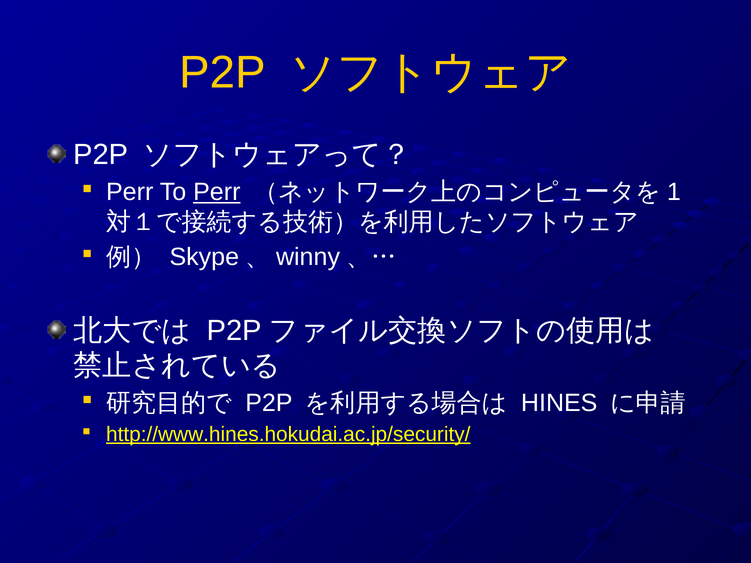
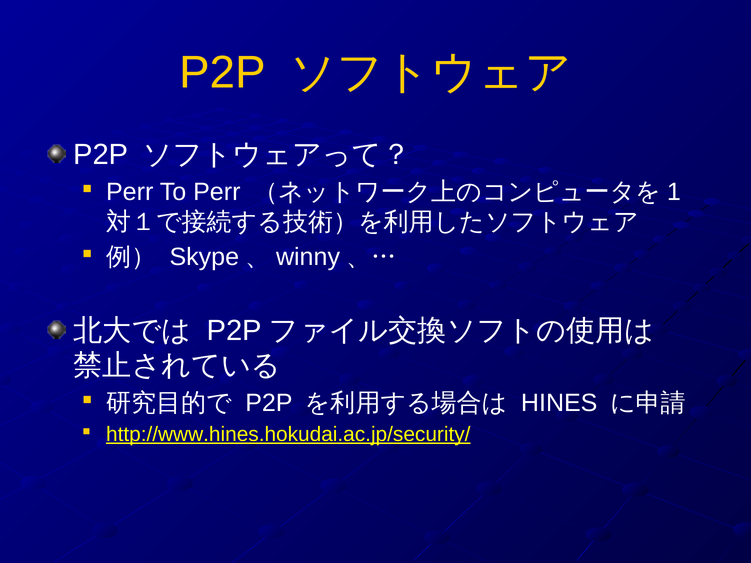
Perr at (217, 192) underline: present -> none
